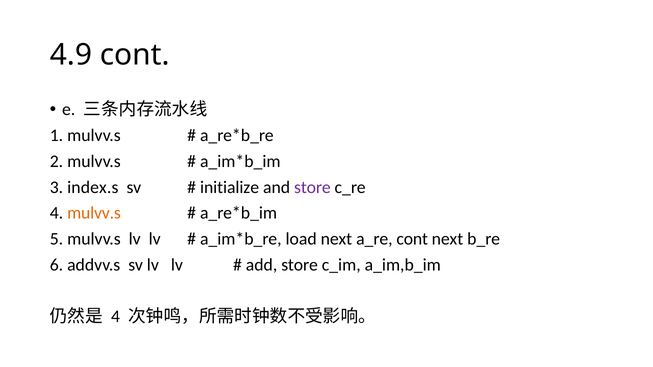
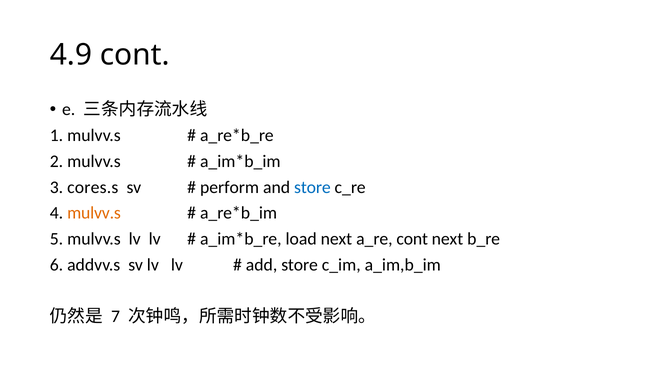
index.s: index.s -> cores.s
initialize: initialize -> perform
store at (312, 187) colour: purple -> blue
4 at (116, 317): 4 -> 7
